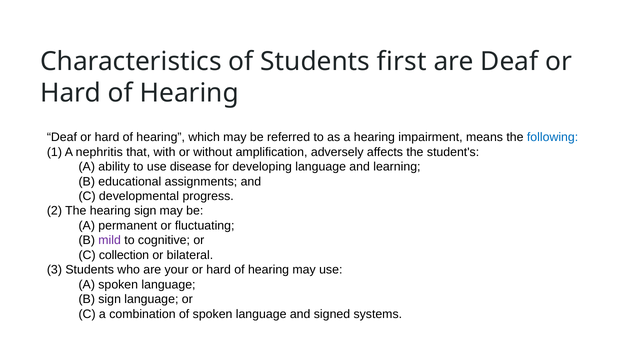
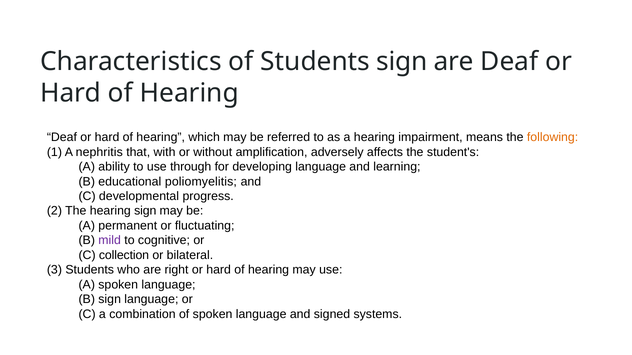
Students first: first -> sign
following colour: blue -> orange
disease: disease -> through
assignments: assignments -> poliomyelitis
your: your -> right
